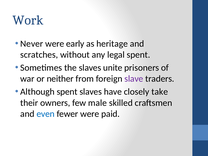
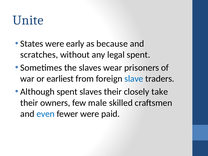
Work: Work -> Unite
Never: Never -> States
heritage: heritage -> because
unite: unite -> wear
neither: neither -> earliest
slave colour: purple -> blue
slaves have: have -> their
